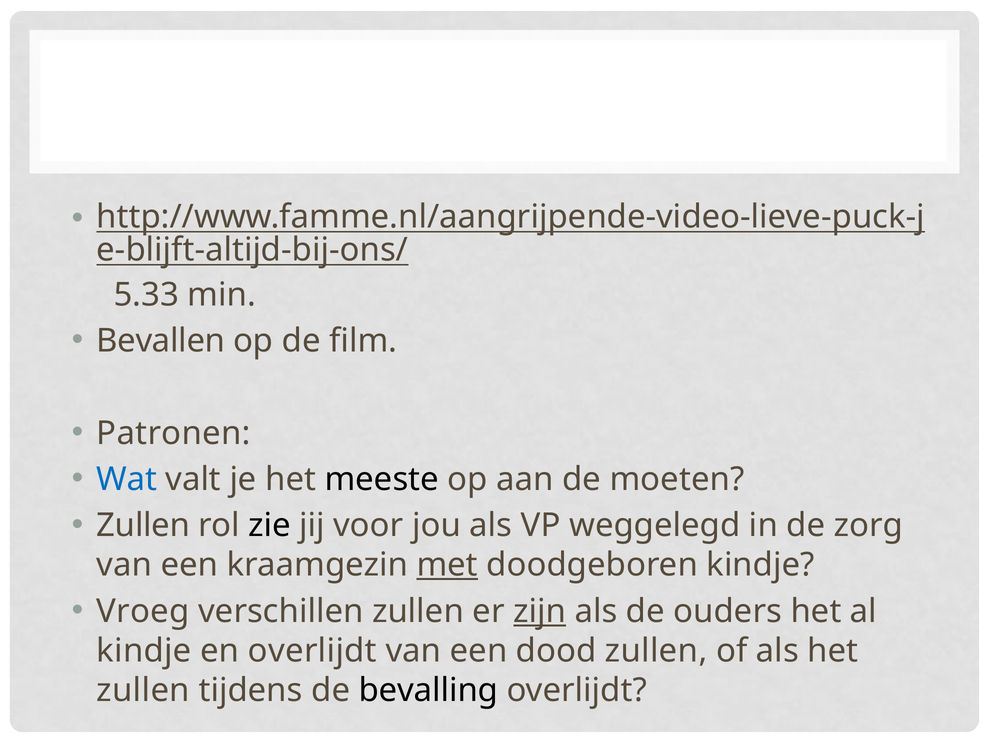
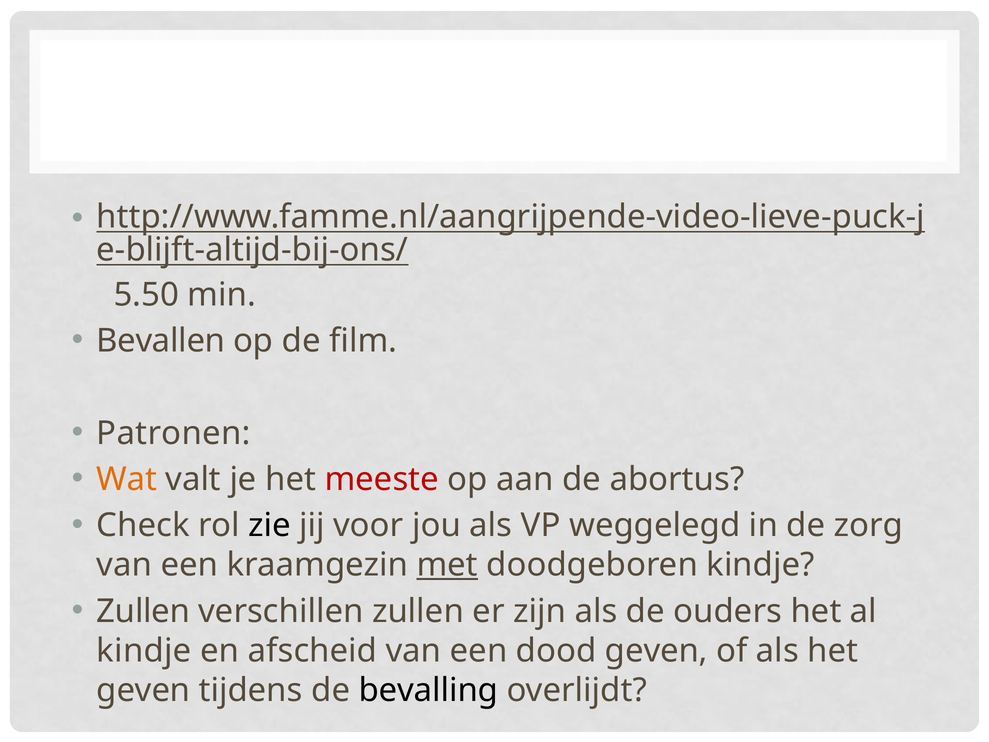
5.33: 5.33 -> 5.50
Wat colour: blue -> orange
meeste colour: black -> red
moeten: moeten -> abortus
Zullen at (143, 525): Zullen -> Check
Vroeg at (143, 611): Vroeg -> Zullen
zijn underline: present -> none
en overlijdt: overlijdt -> afscheid
dood zullen: zullen -> geven
zullen at (143, 690): zullen -> geven
